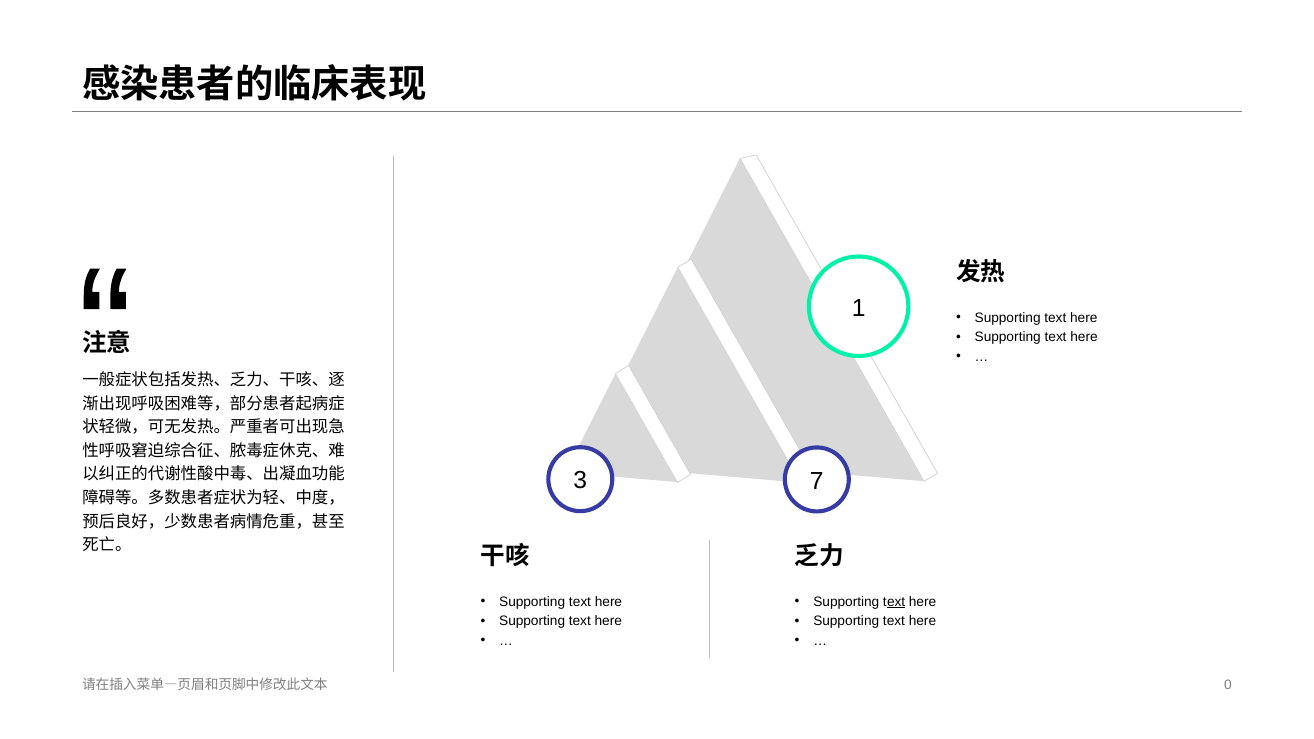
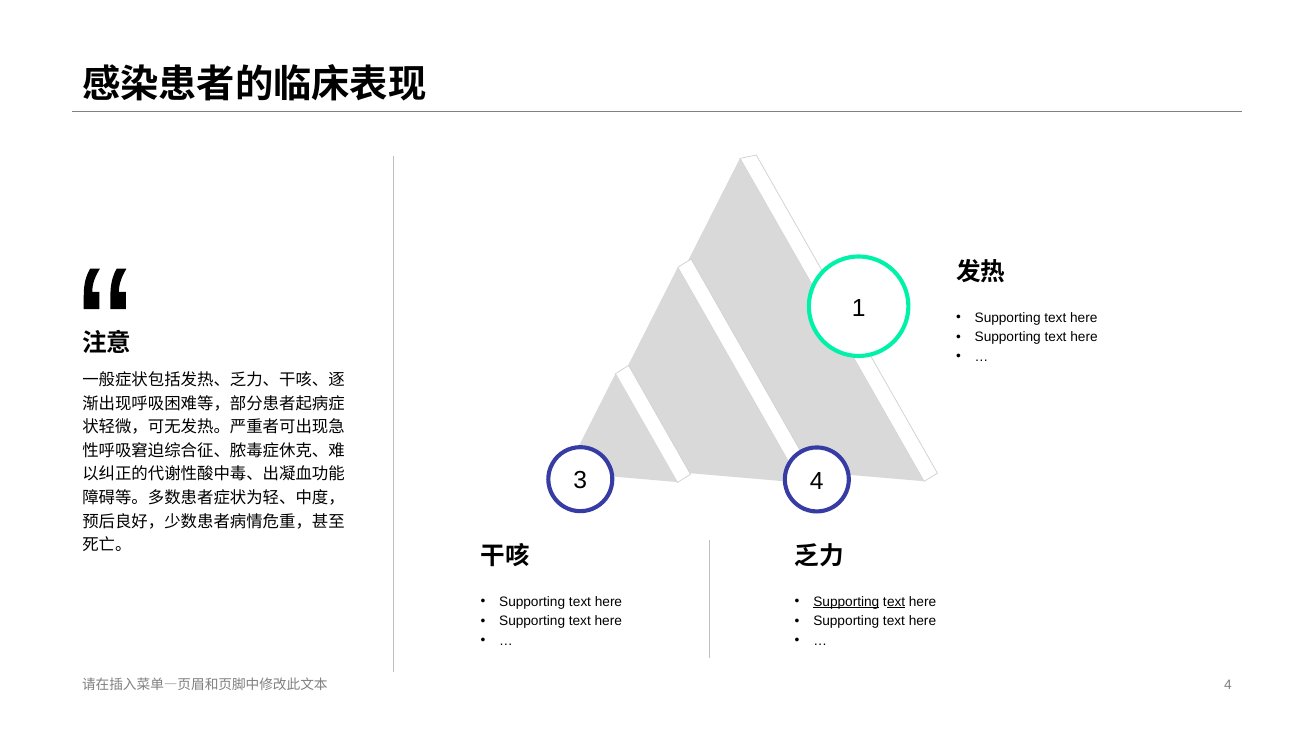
3 7: 7 -> 4
Supporting at (846, 602) underline: none -> present
0 at (1228, 685): 0 -> 4
